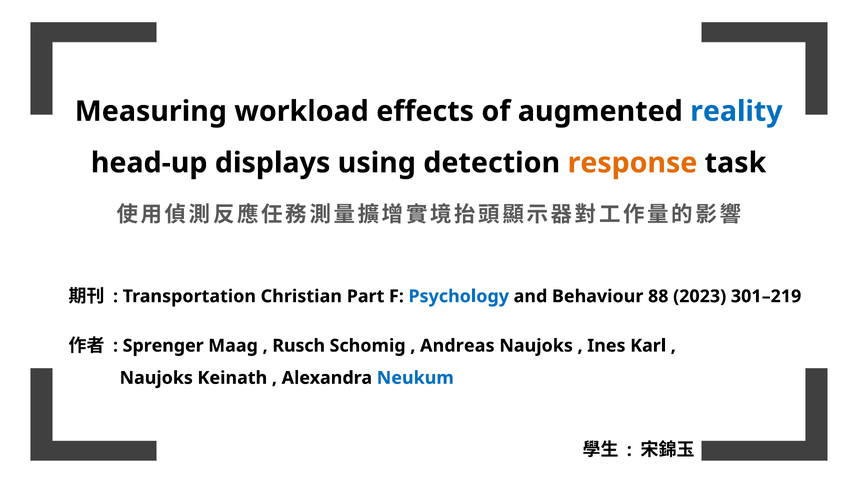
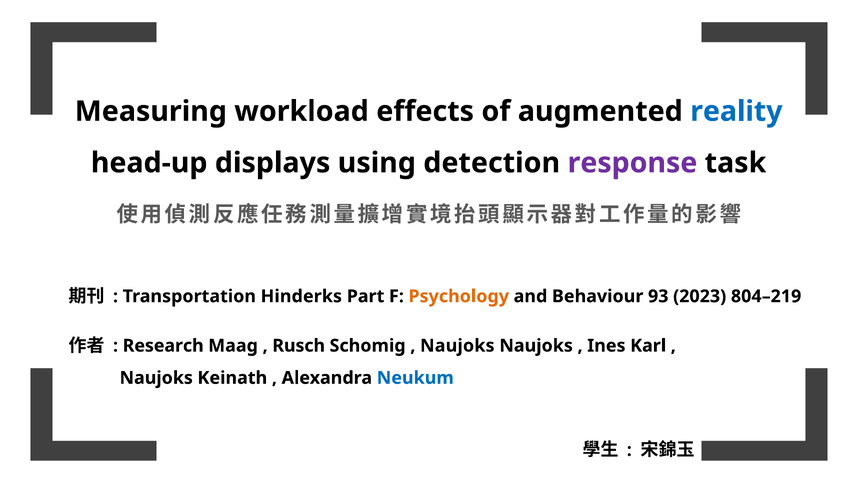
response colour: orange -> purple
Christian: Christian -> Hinderks
Psychology colour: blue -> orange
88: 88 -> 93
301–219: 301–219 -> 804–219
Sprenger: Sprenger -> Research
Andreas at (457, 345): Andreas -> Naujoks
